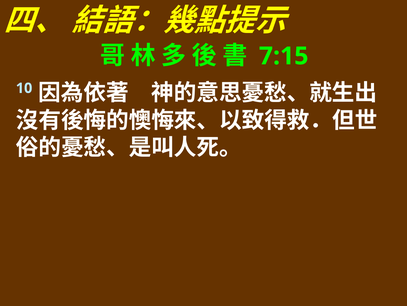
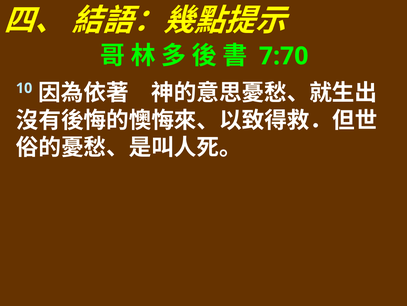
7:15: 7:15 -> 7:70
